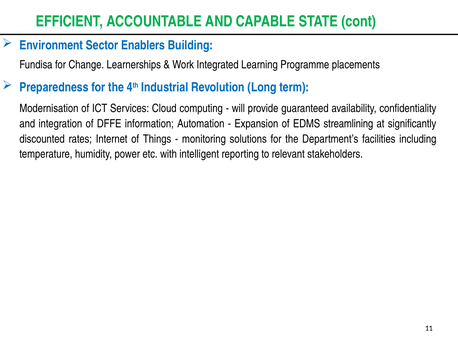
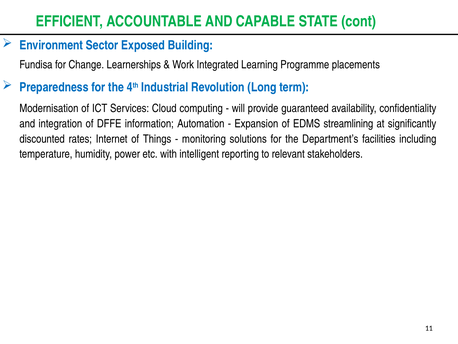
Enablers: Enablers -> Exposed
